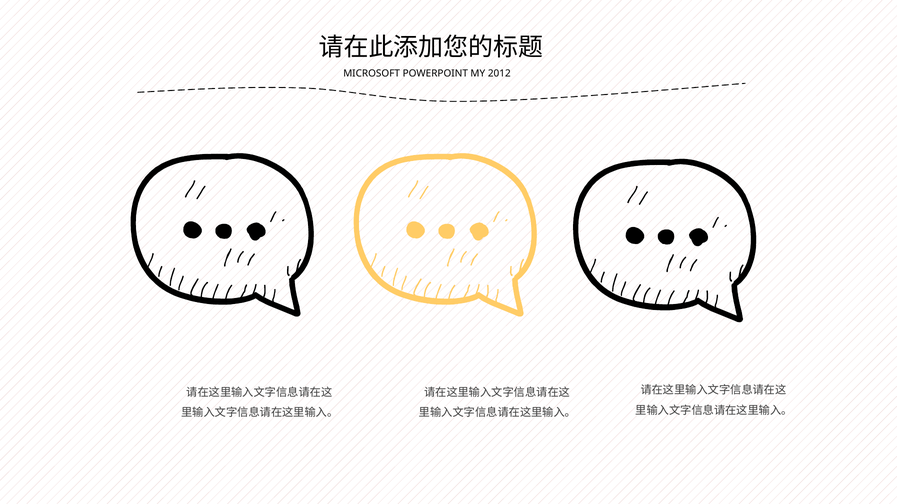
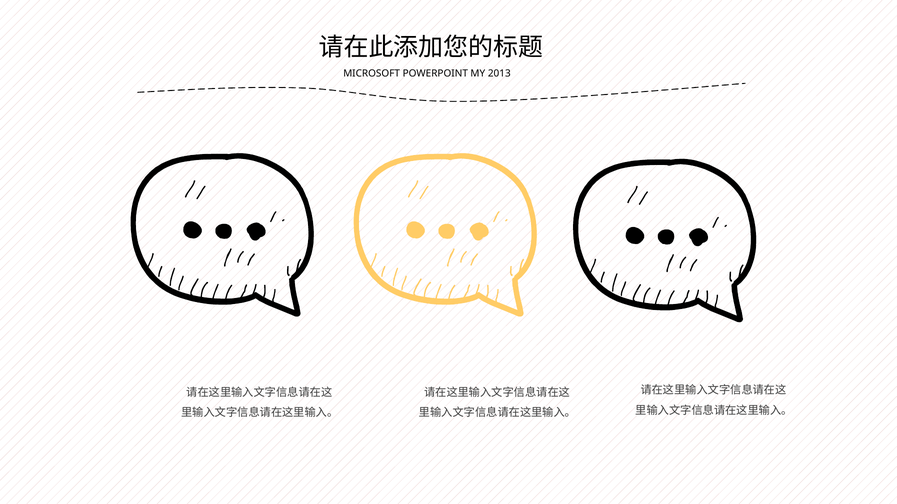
2012: 2012 -> 2013
